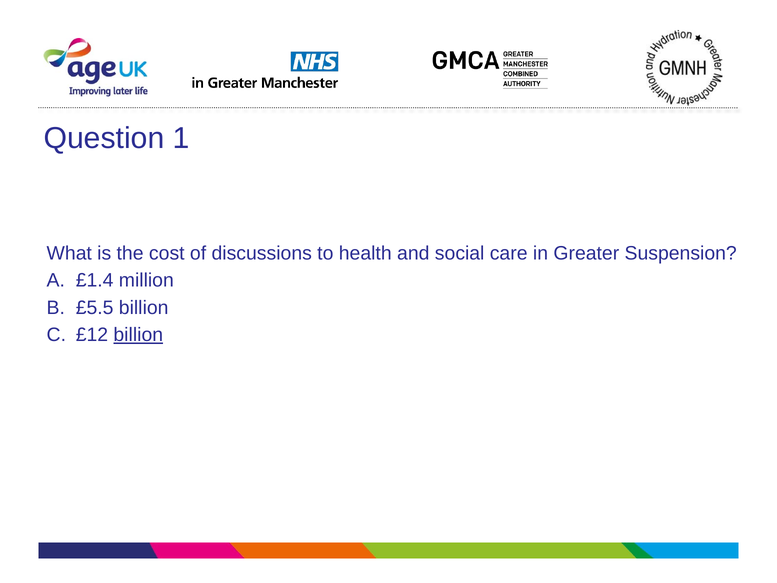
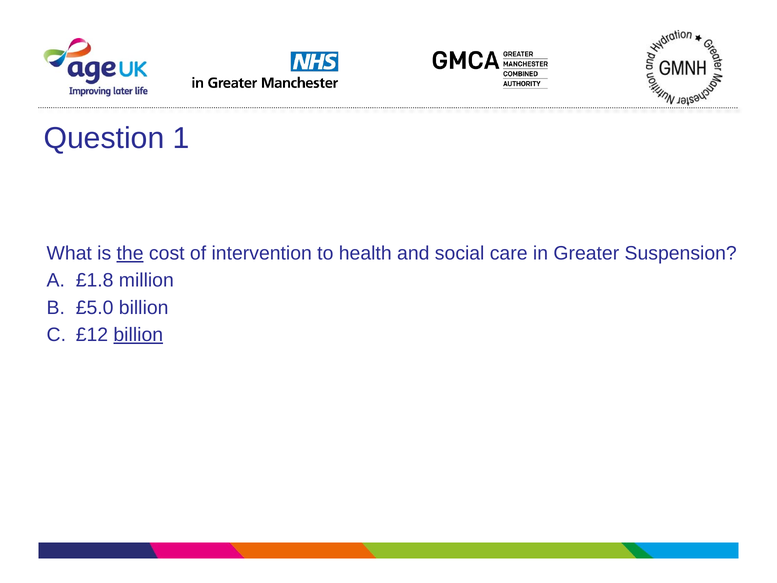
the underline: none -> present
discussions: discussions -> intervention
£1.4: £1.4 -> £1.8
£5.5: £5.5 -> £5.0
